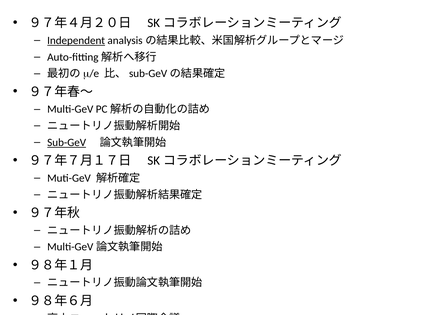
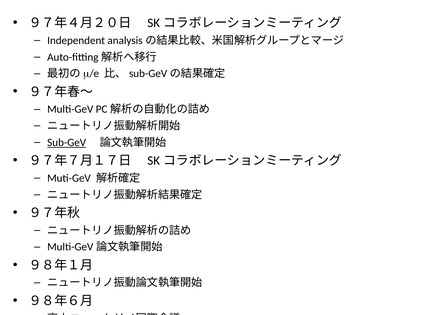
Independent underline: present -> none
